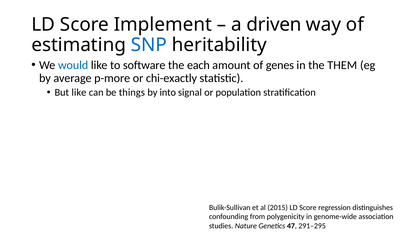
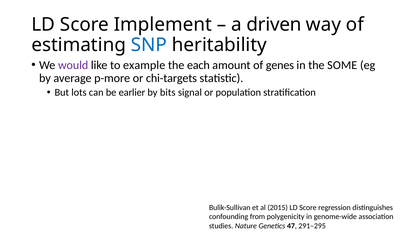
would colour: blue -> purple
software: software -> example
THEM: THEM -> SOME
chi-exactly: chi-exactly -> chi-targets
But like: like -> lots
things: things -> earlier
into: into -> bits
